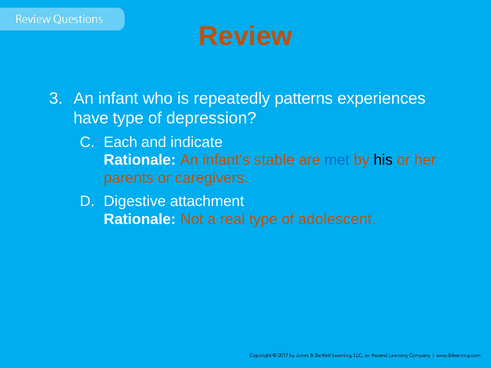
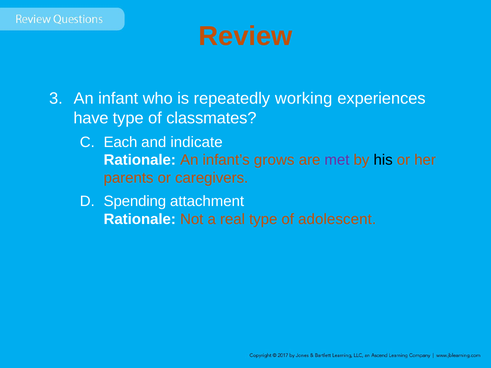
patterns: patterns -> working
depression: depression -> classmates
stable: stable -> grows
met colour: blue -> purple
Digestive: Digestive -> Spending
